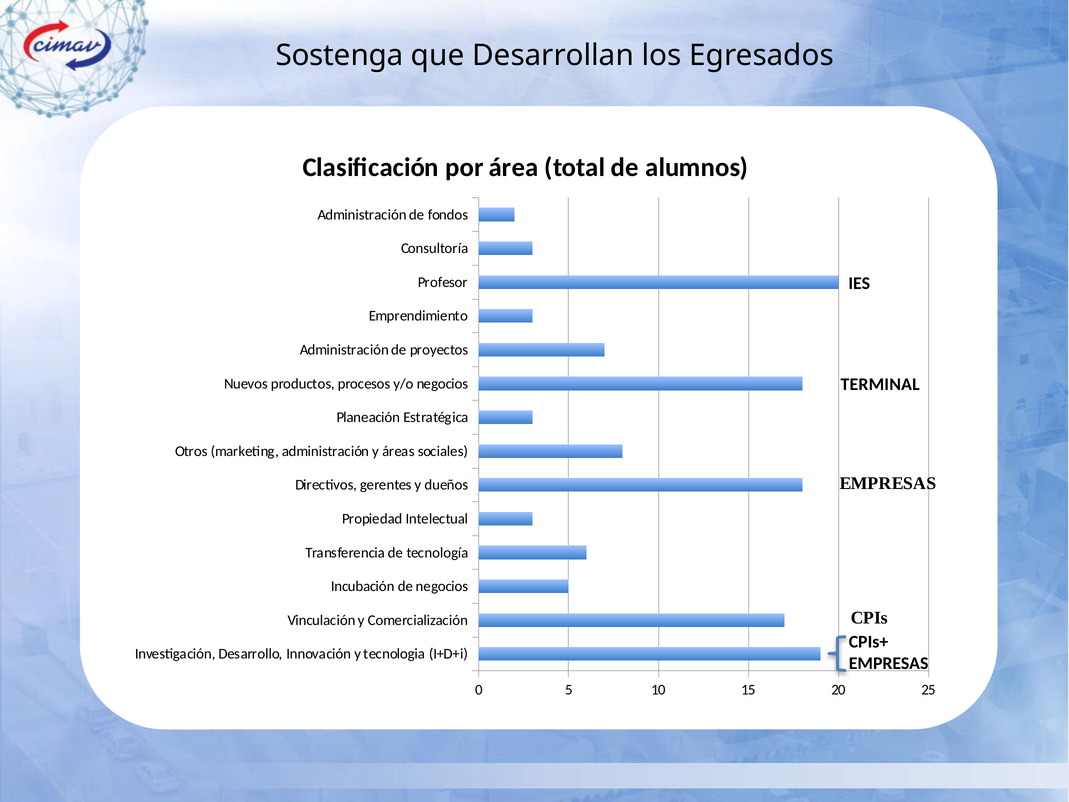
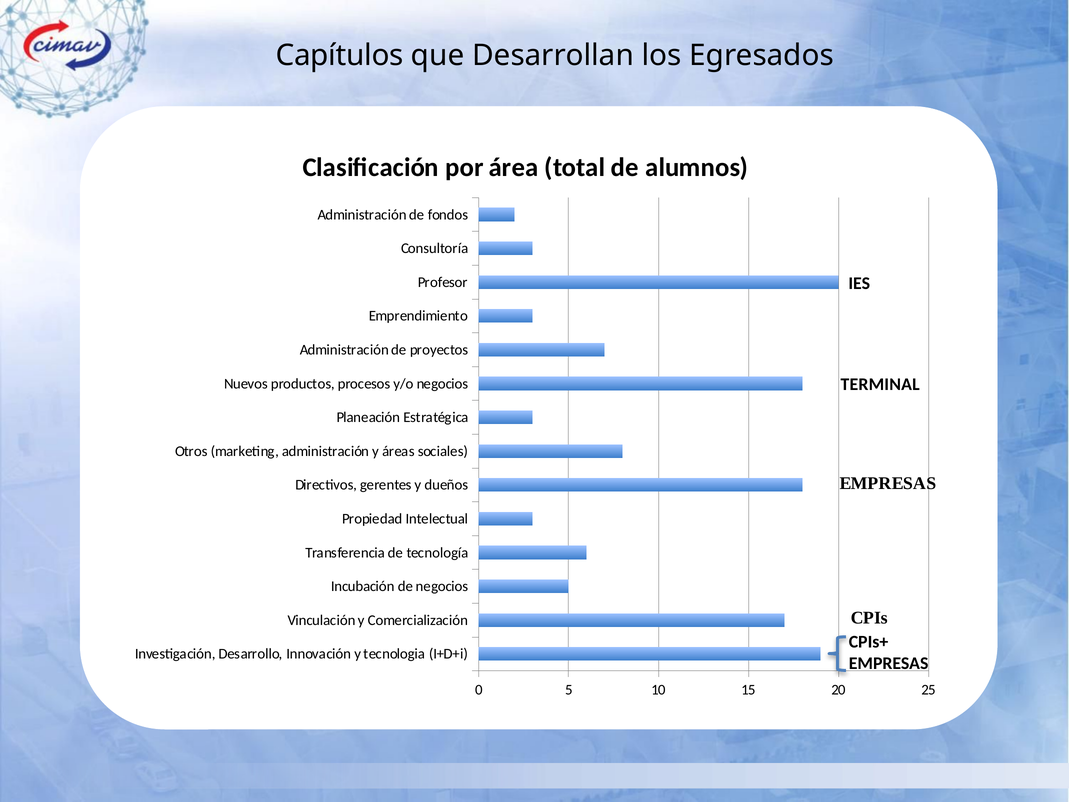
Sostenga: Sostenga -> Capítulos
